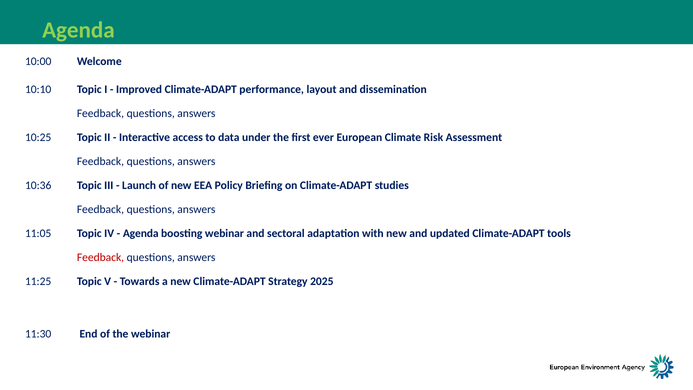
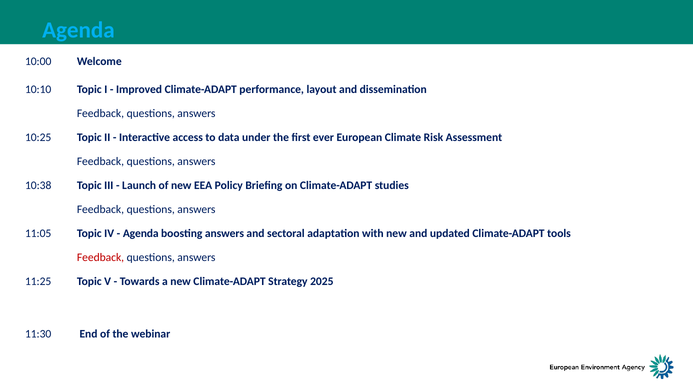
Agenda at (78, 30) colour: light green -> light blue
10:36: 10:36 -> 10:38
boosting webinar: webinar -> answers
